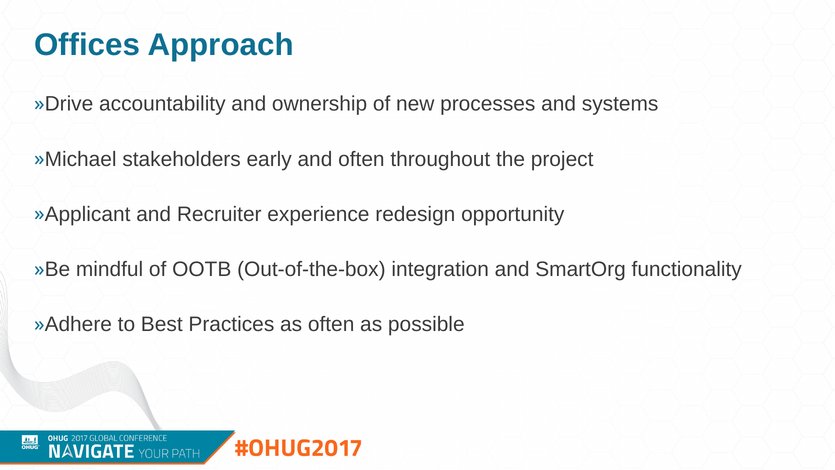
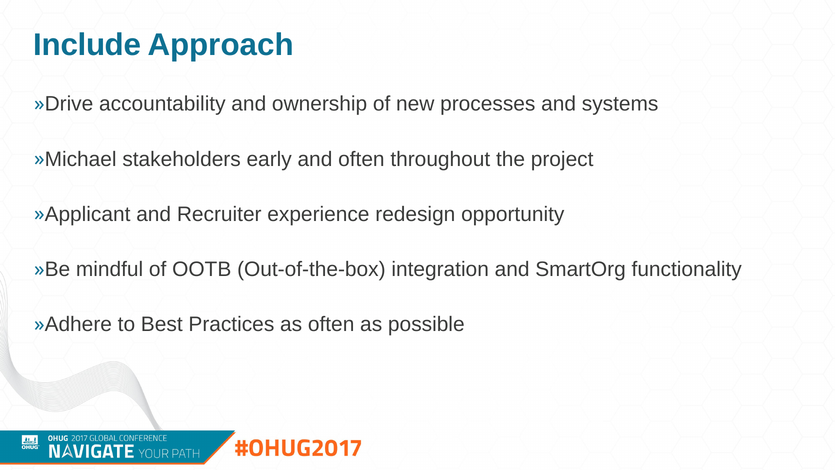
Offices: Offices -> Include
